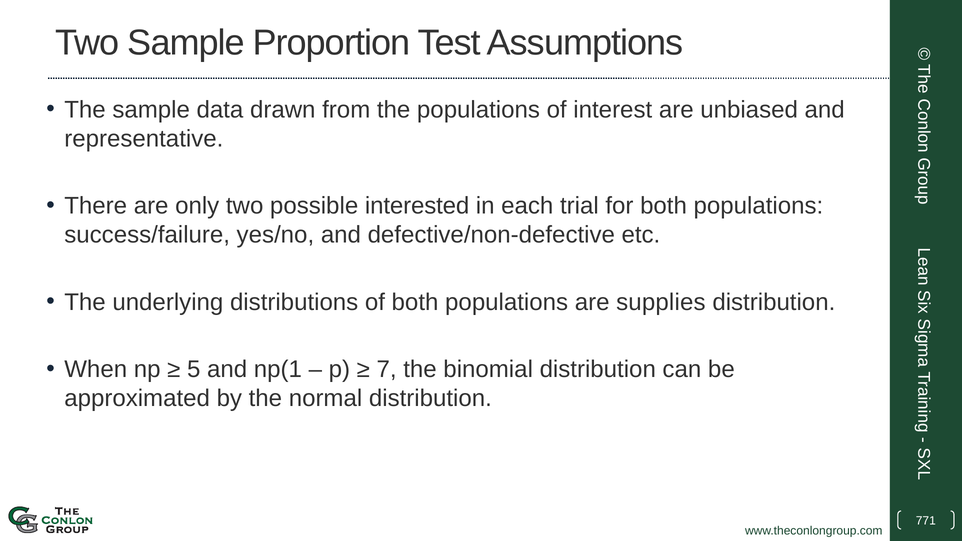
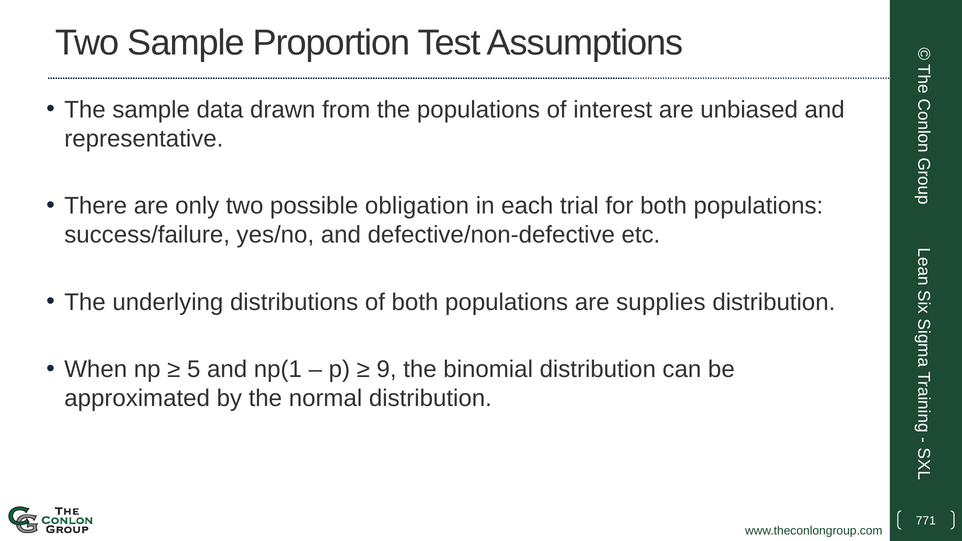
interested: interested -> obligation
7: 7 -> 9
